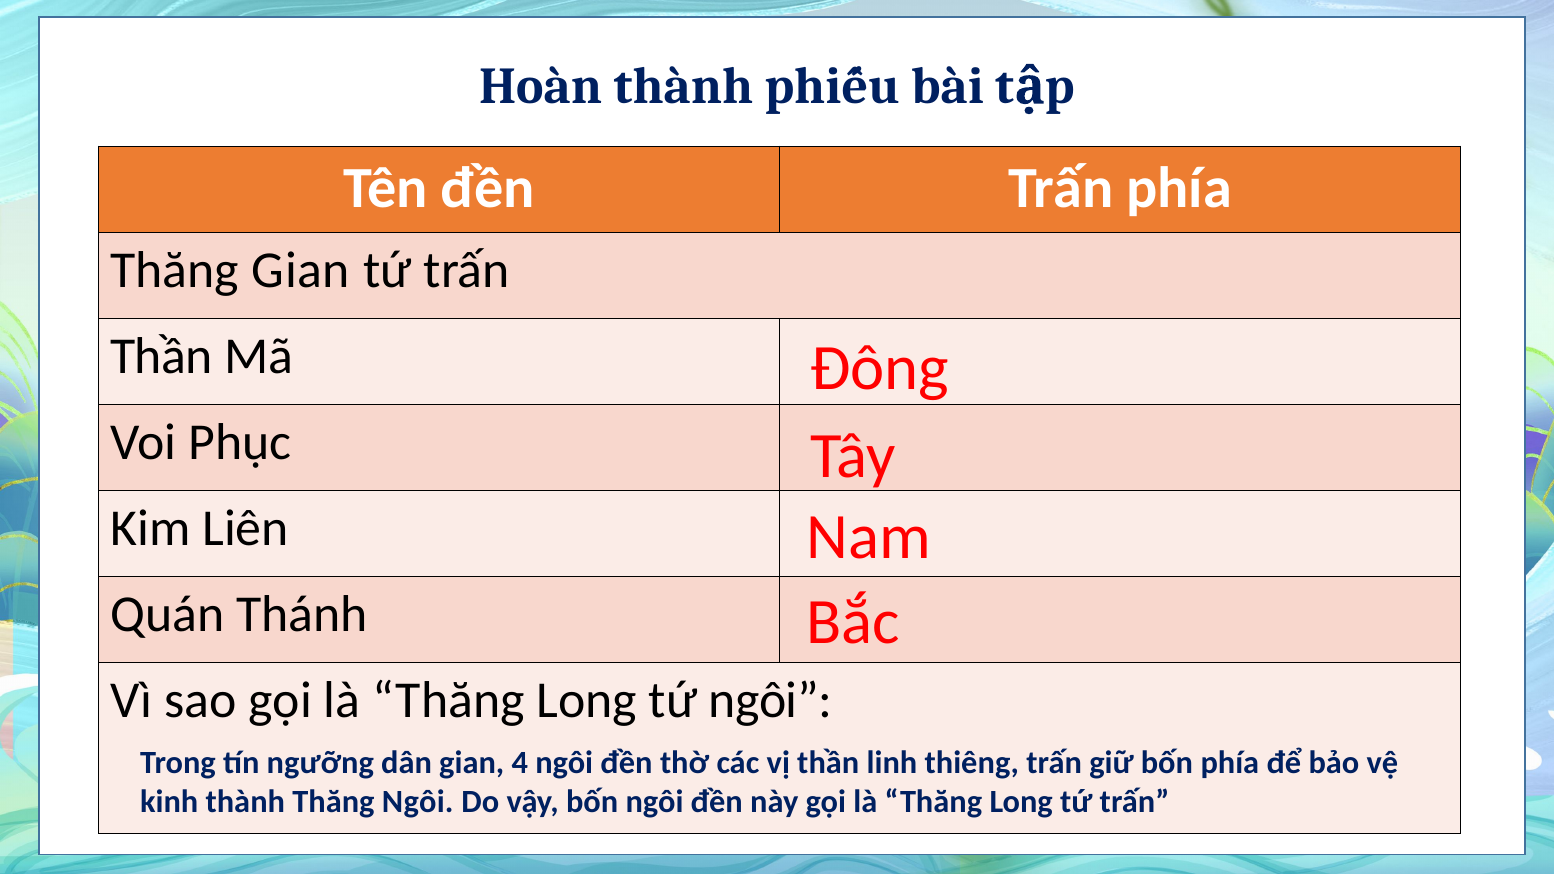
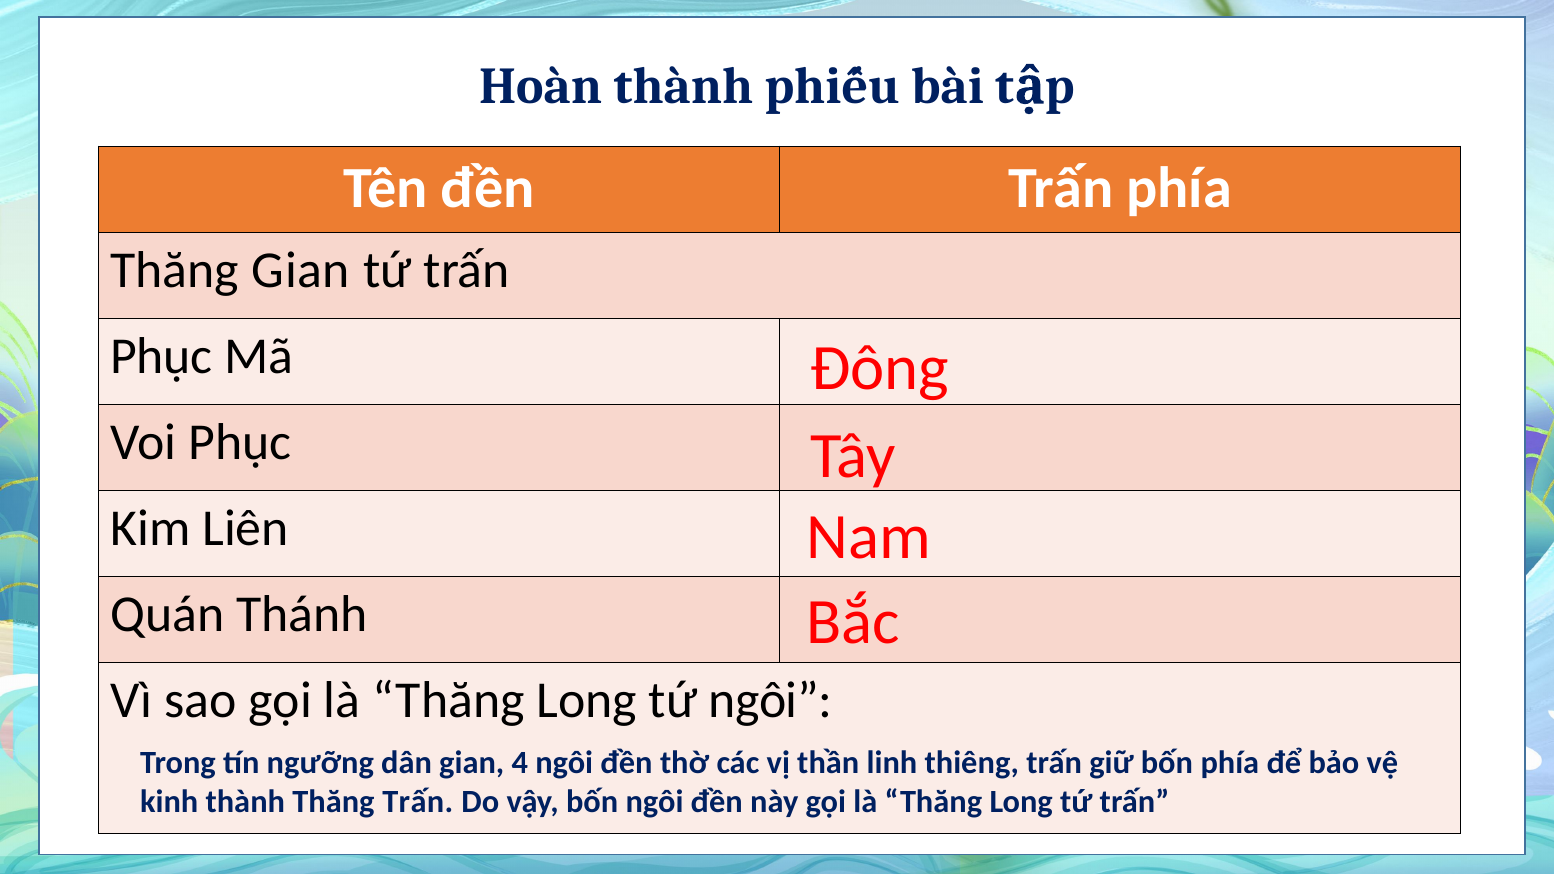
Thần at (162, 357): Thần -> Phục
Thăng Ngôi: Ngôi -> Trấn
